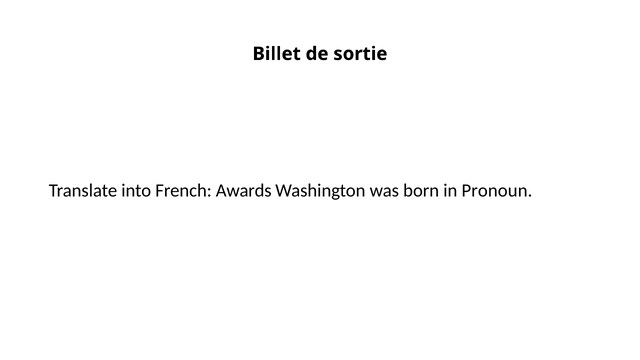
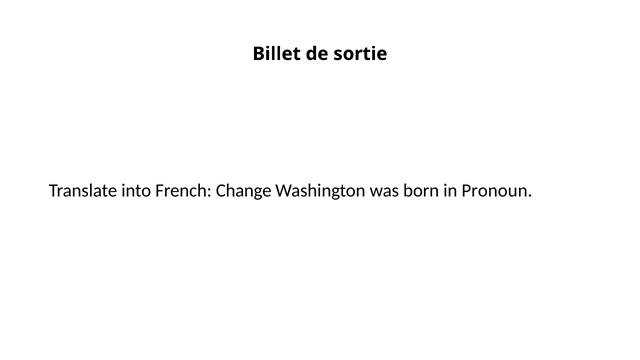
Awards: Awards -> Change
